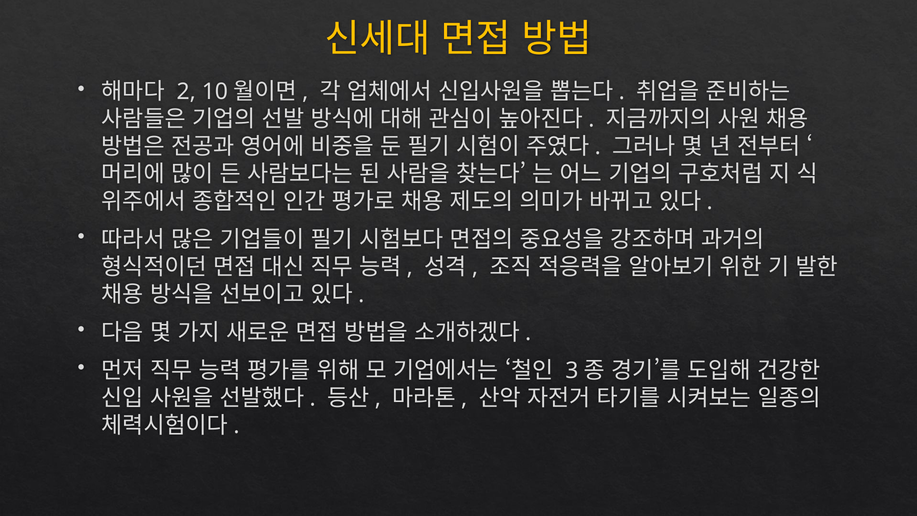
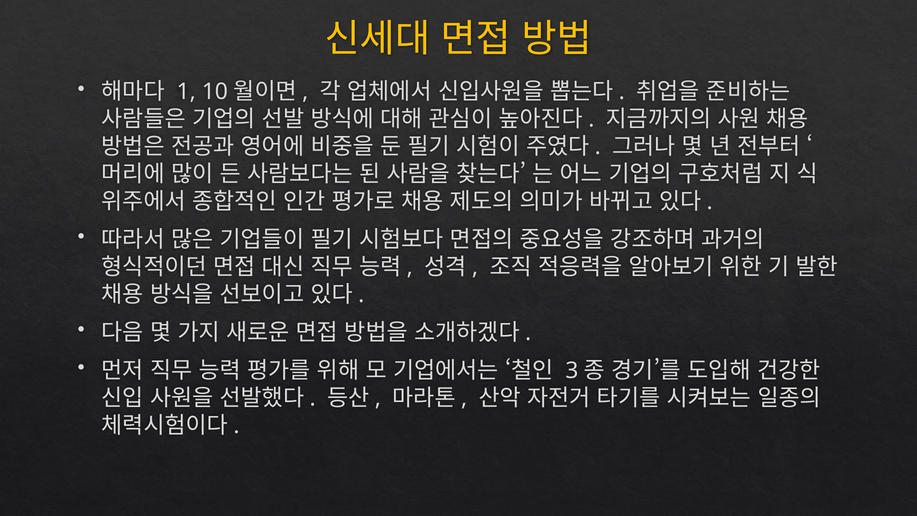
2: 2 -> 1
